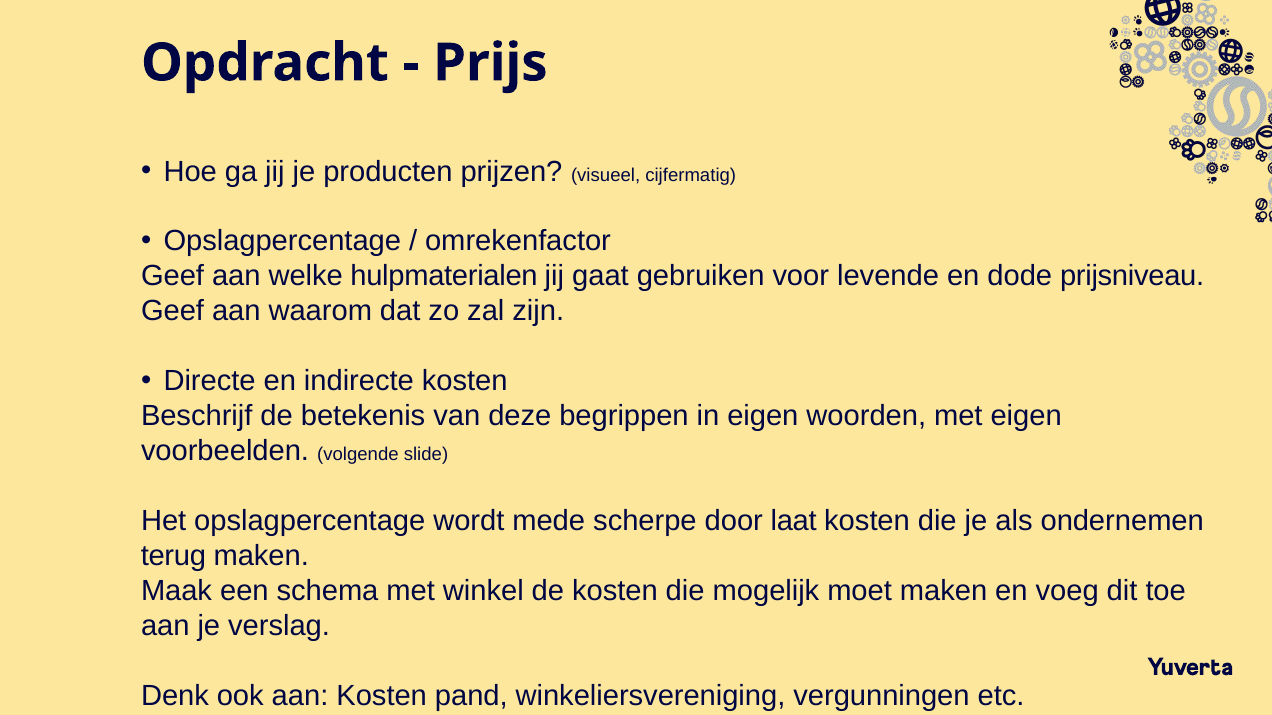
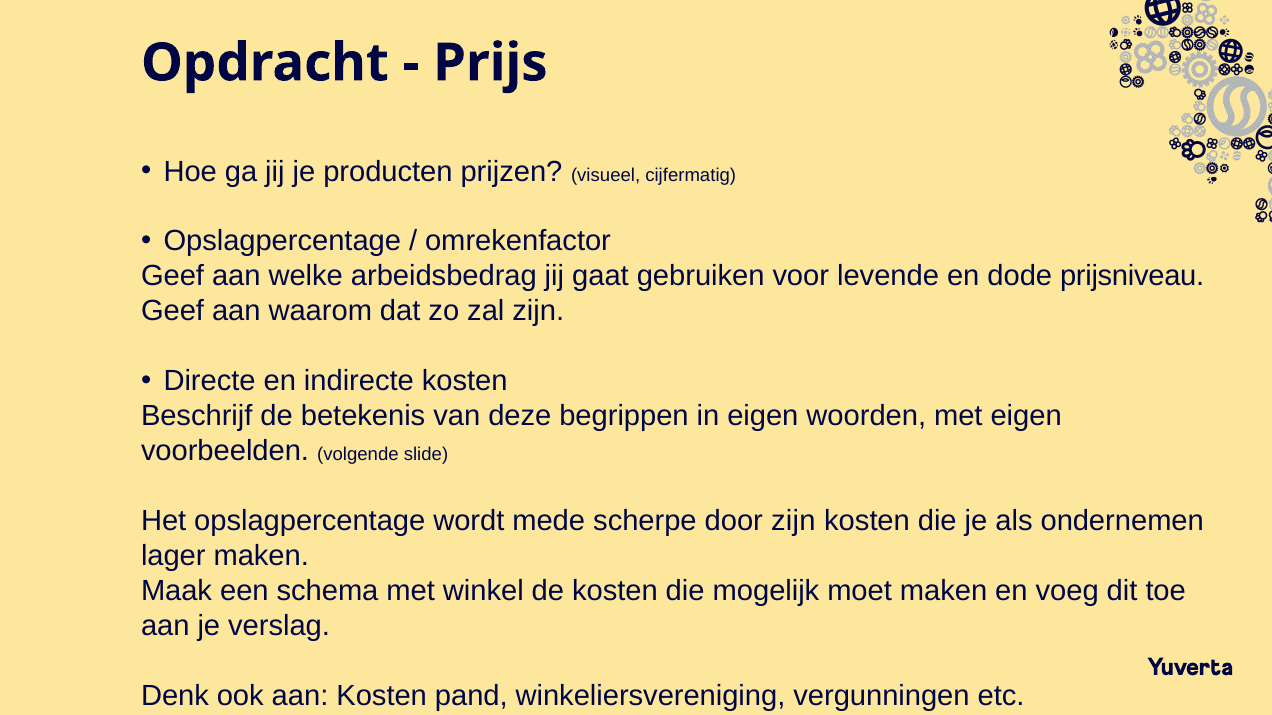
hulpmaterialen: hulpmaterialen -> arbeidsbedrag
door laat: laat -> zijn
terug: terug -> lager
